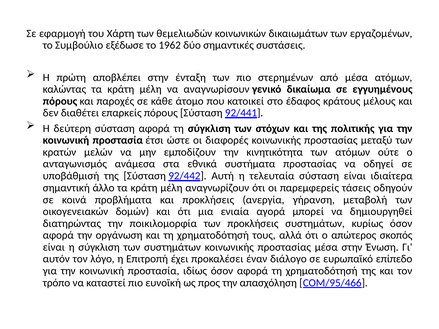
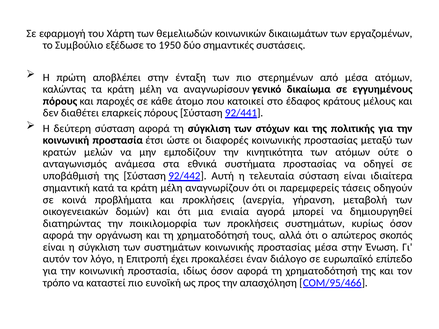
1962: 1962 -> 1950
άλλο: άλλο -> κατά
